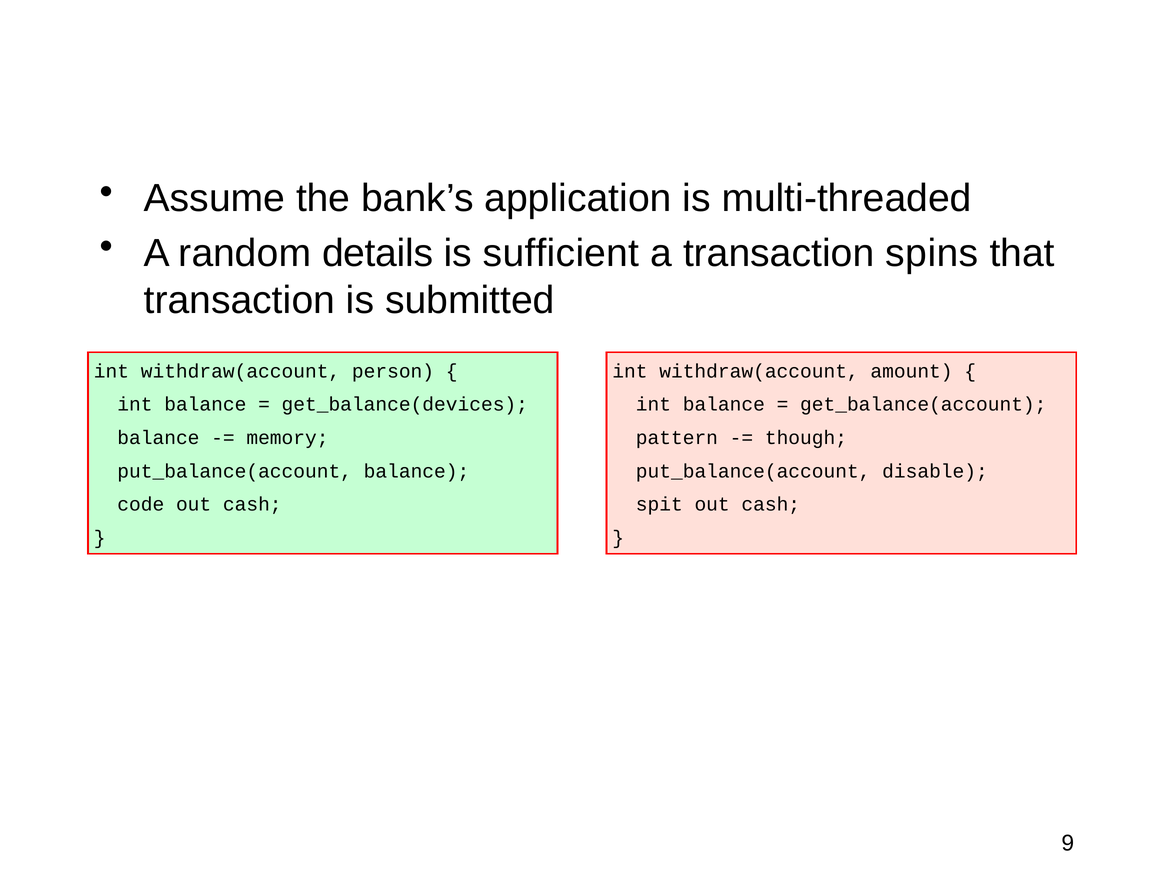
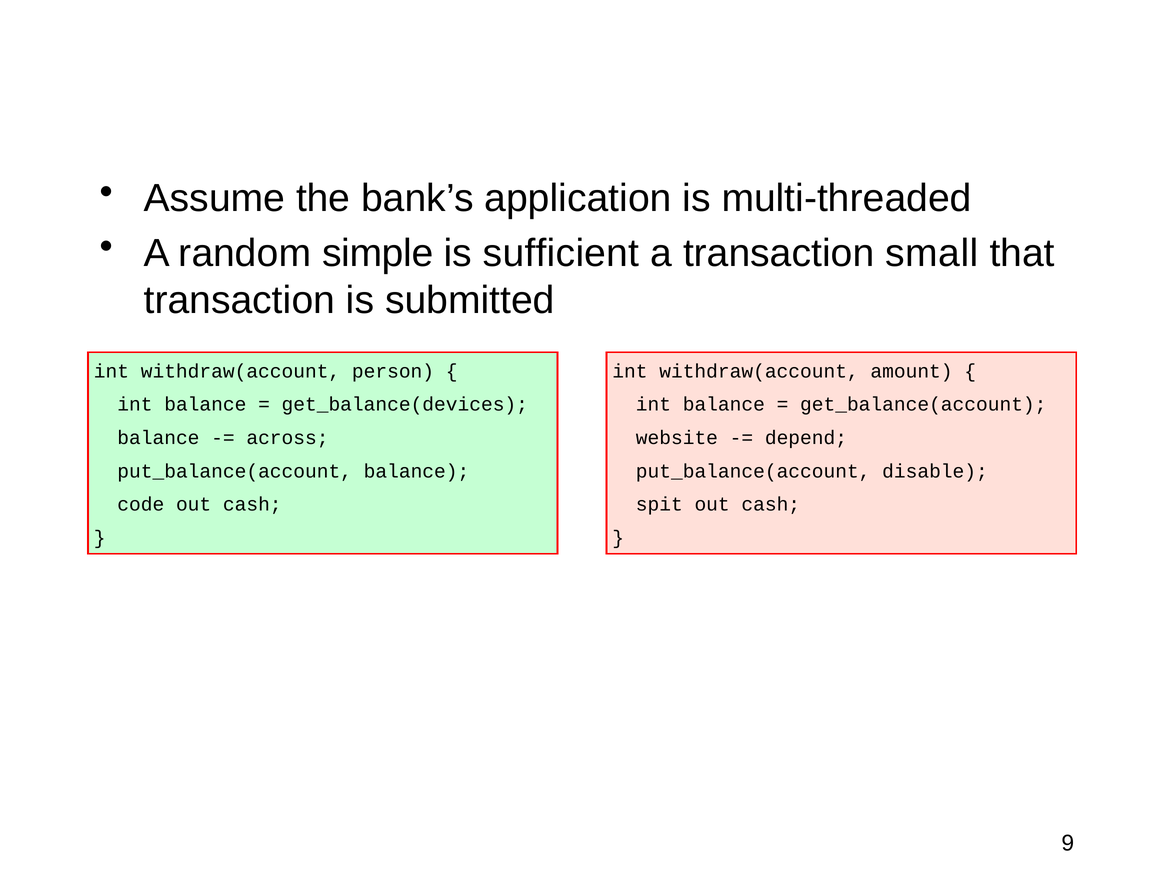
details: details -> simple
spins: spins -> small
memory: memory -> across
pattern: pattern -> website
though: though -> depend
